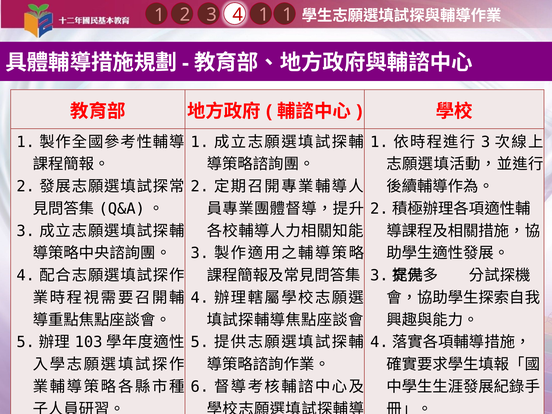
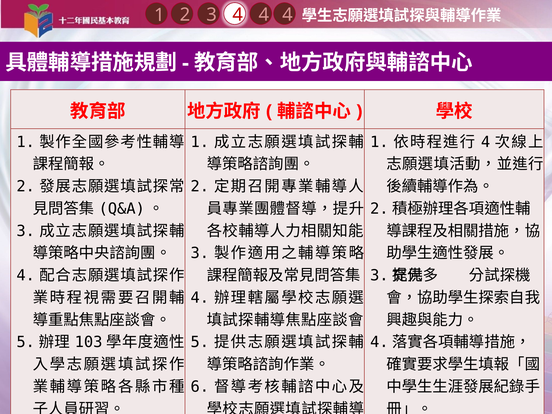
2 1: 1 -> 4
3 1: 1 -> 4
3 at (486, 142): 3 -> 4
